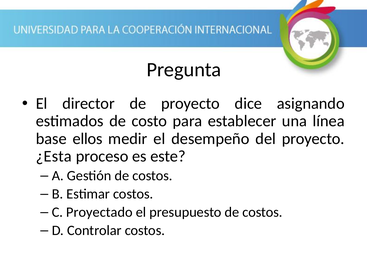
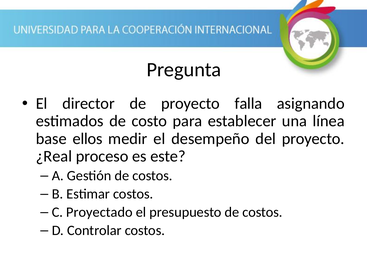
dice: dice -> falla
¿Esta: ¿Esta -> ¿Real
